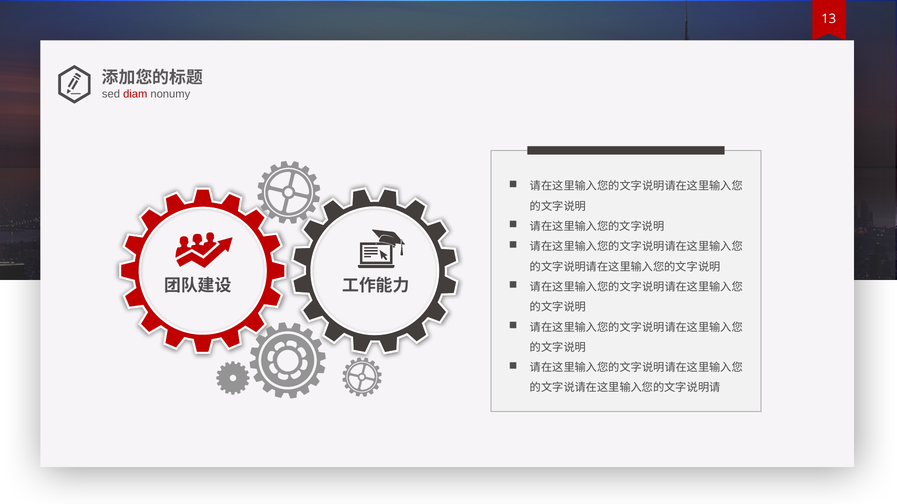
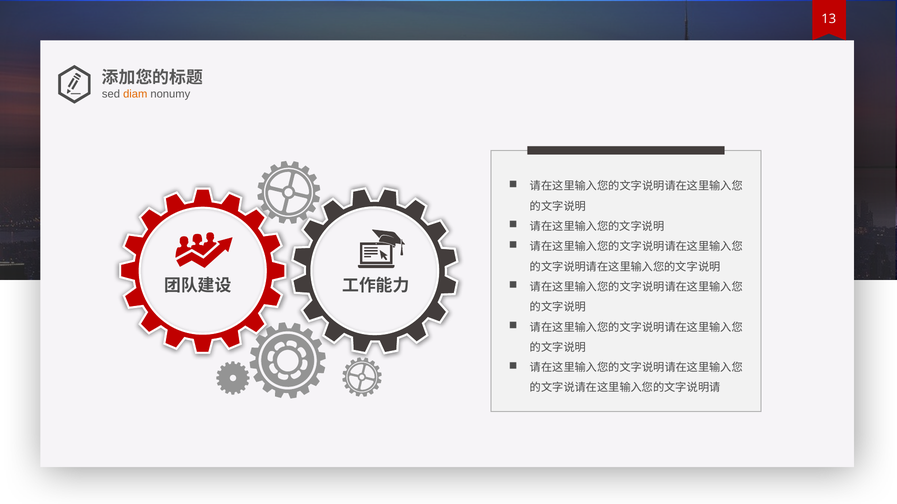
diam colour: red -> orange
